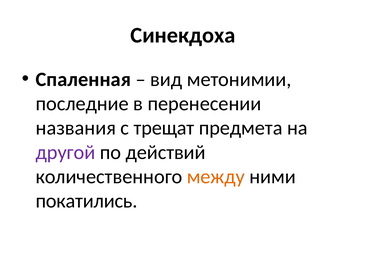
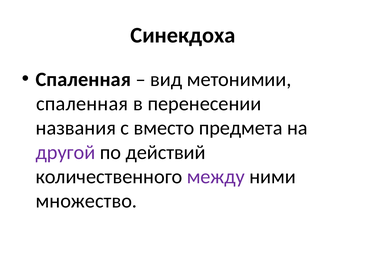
последние at (82, 104): последние -> спаленная
трещат: трещат -> вместо
между colour: orange -> purple
покатились: покатились -> множество
